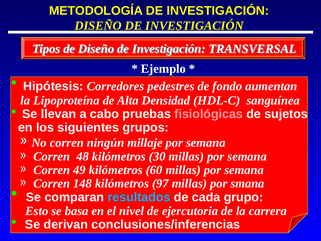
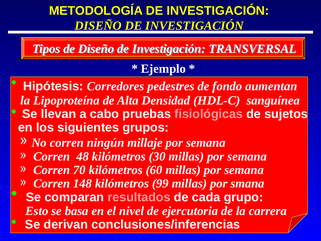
49: 49 -> 70
97: 97 -> 99
resultados colour: light blue -> pink
